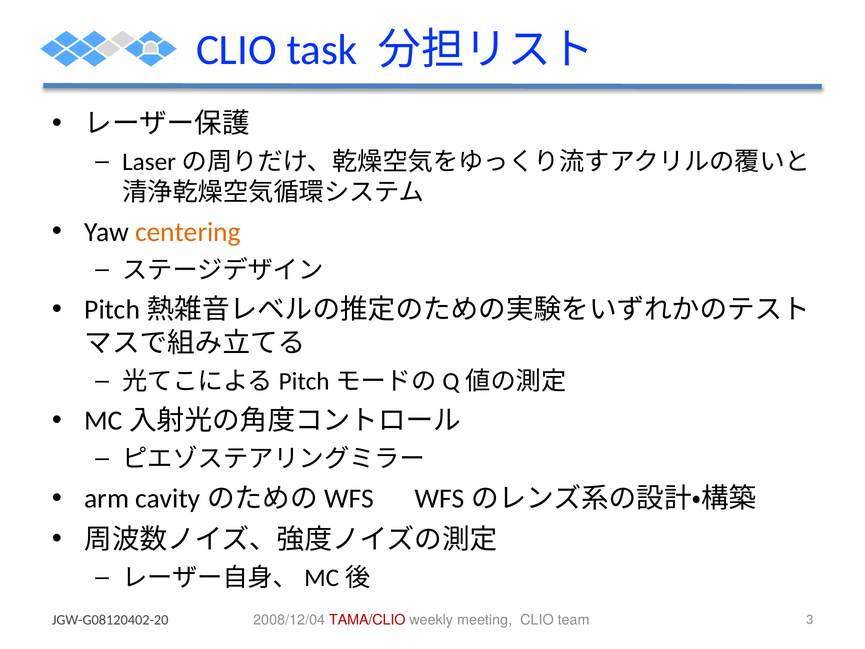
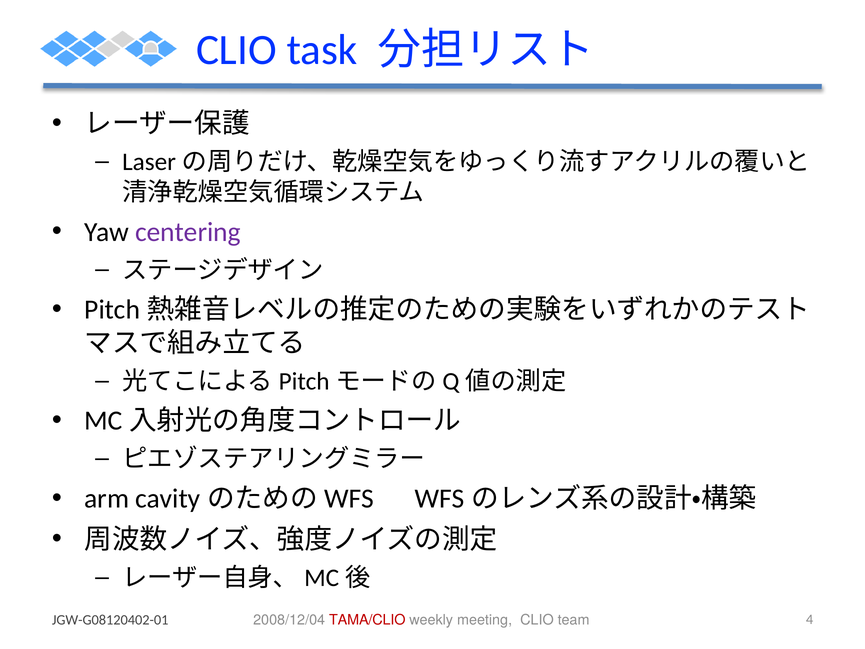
centering colour: orange -> purple
JGW-G08120402-20: JGW-G08120402-20 -> JGW-G08120402-01
3: 3 -> 4
